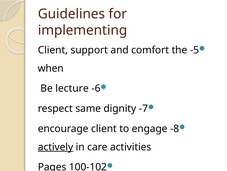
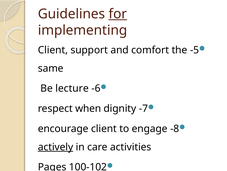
for underline: none -> present
when: when -> same
same: same -> when
